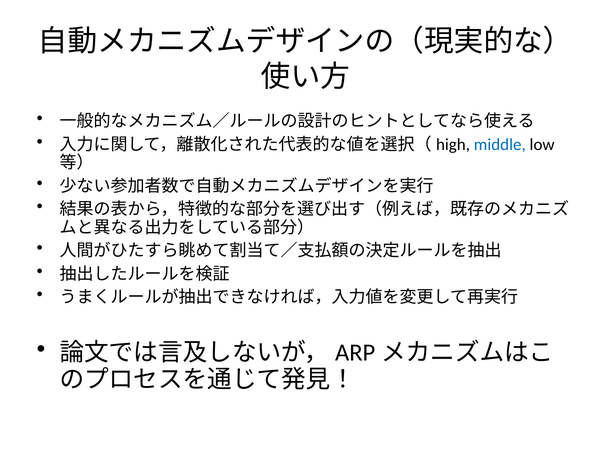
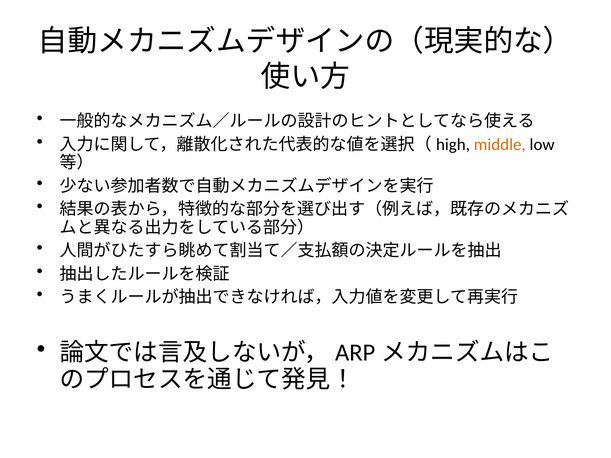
middle colour: blue -> orange
